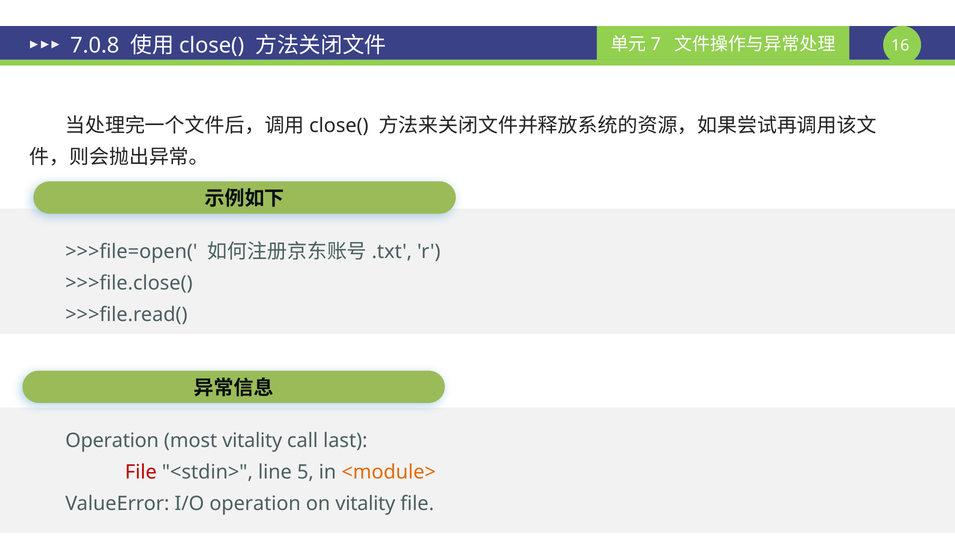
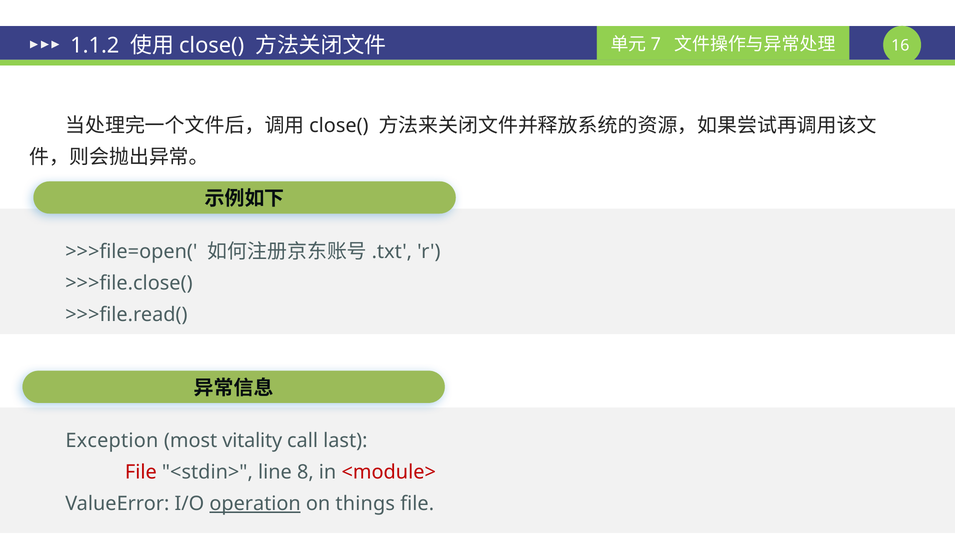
7.0.8: 7.0.8 -> 1.1.2
Operation at (112, 441): Operation -> Exception
5: 5 -> 8
<module> colour: orange -> red
operation at (255, 504) underline: none -> present
on vitality: vitality -> things
